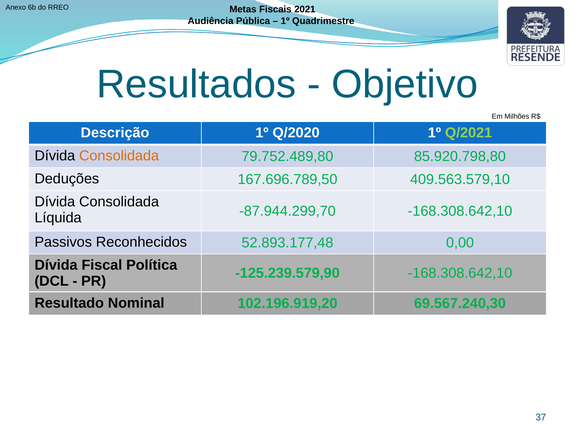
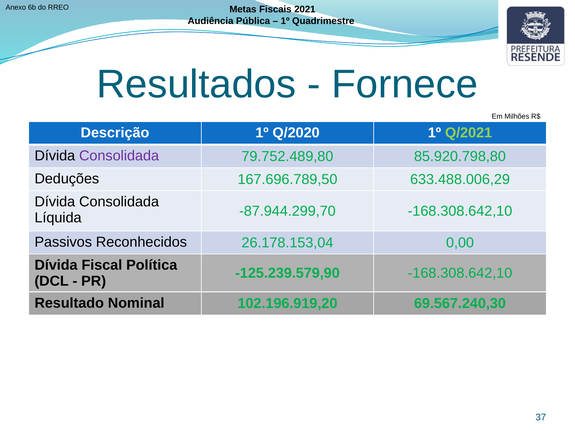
Objetivo: Objetivo -> Fornece
Consolidada at (119, 156) colour: orange -> purple
409.563.579,10: 409.563.579,10 -> 633.488.006,29
52.893.177,48: 52.893.177,48 -> 26.178.153,04
